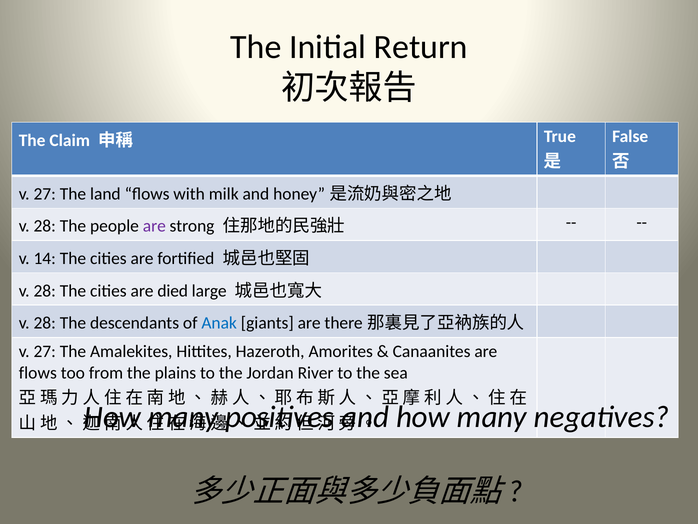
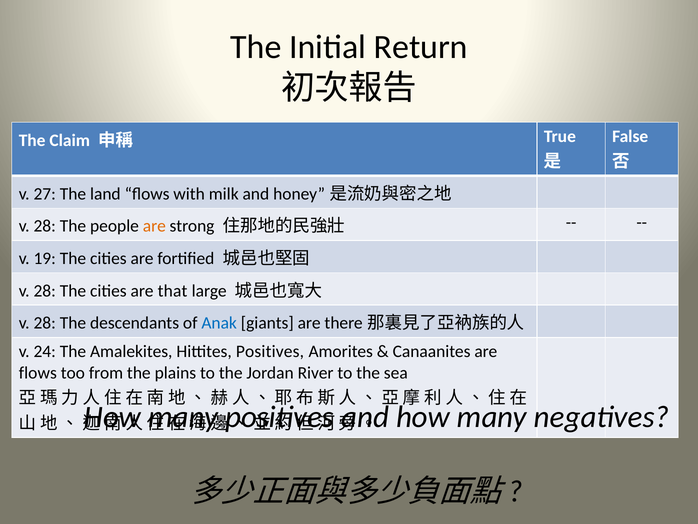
are at (154, 226) colour: purple -> orange
14: 14 -> 19
died: died -> that
27 at (45, 351): 27 -> 24
Hittites Hazeroth: Hazeroth -> Positives
